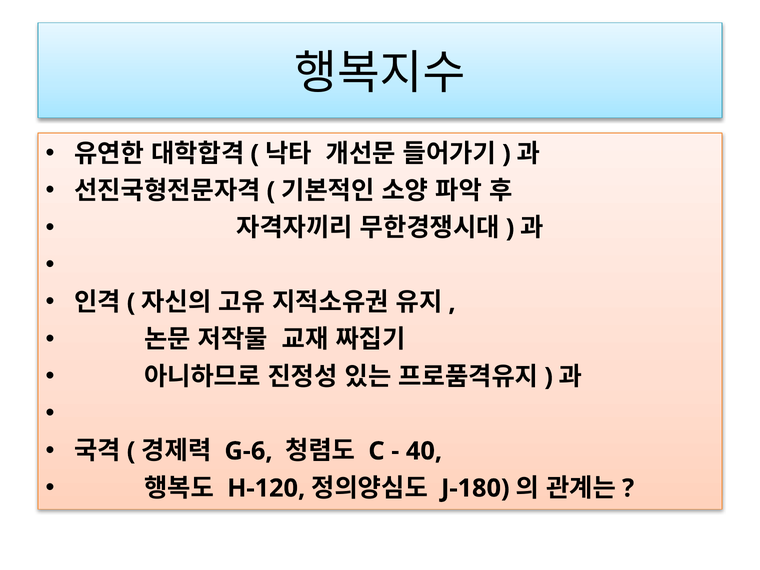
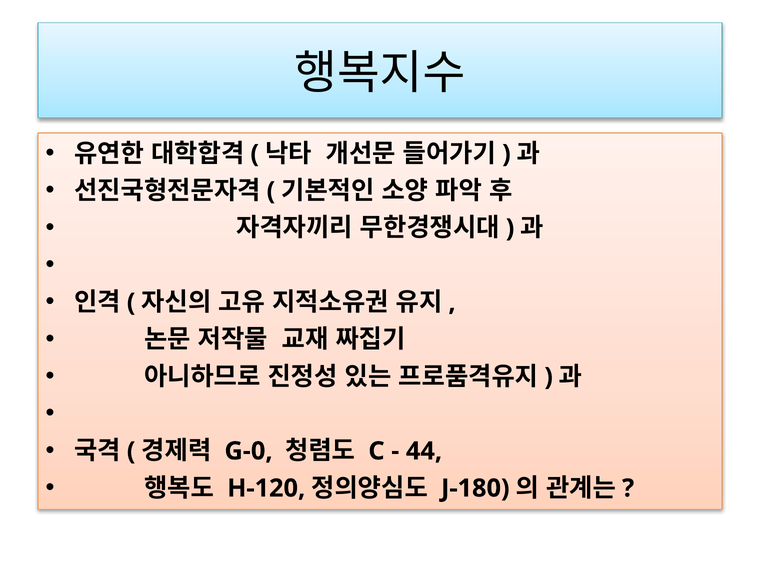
G-6: G-6 -> G-0
40: 40 -> 44
